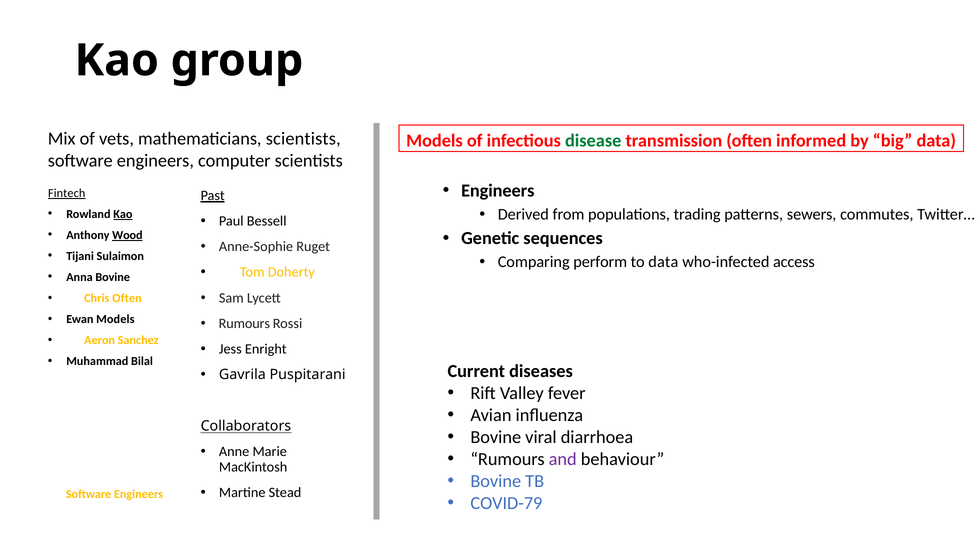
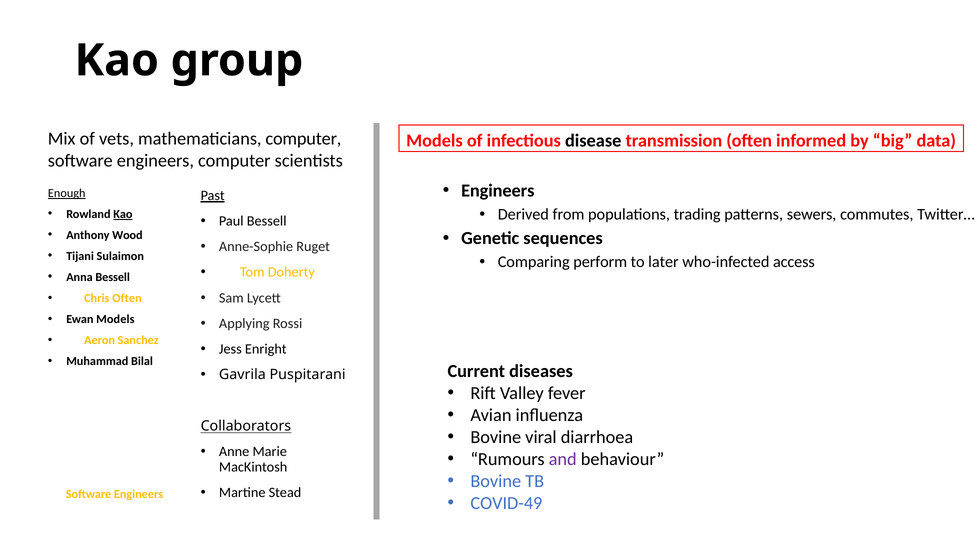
mathematicians scientists: scientists -> computer
disease colour: green -> black
Fintech: Fintech -> Enough
Wood underline: present -> none
to data: data -> later
Anna Bovine: Bovine -> Bessell
Rumours at (244, 323): Rumours -> Applying
COVID-79: COVID-79 -> COVID-49
